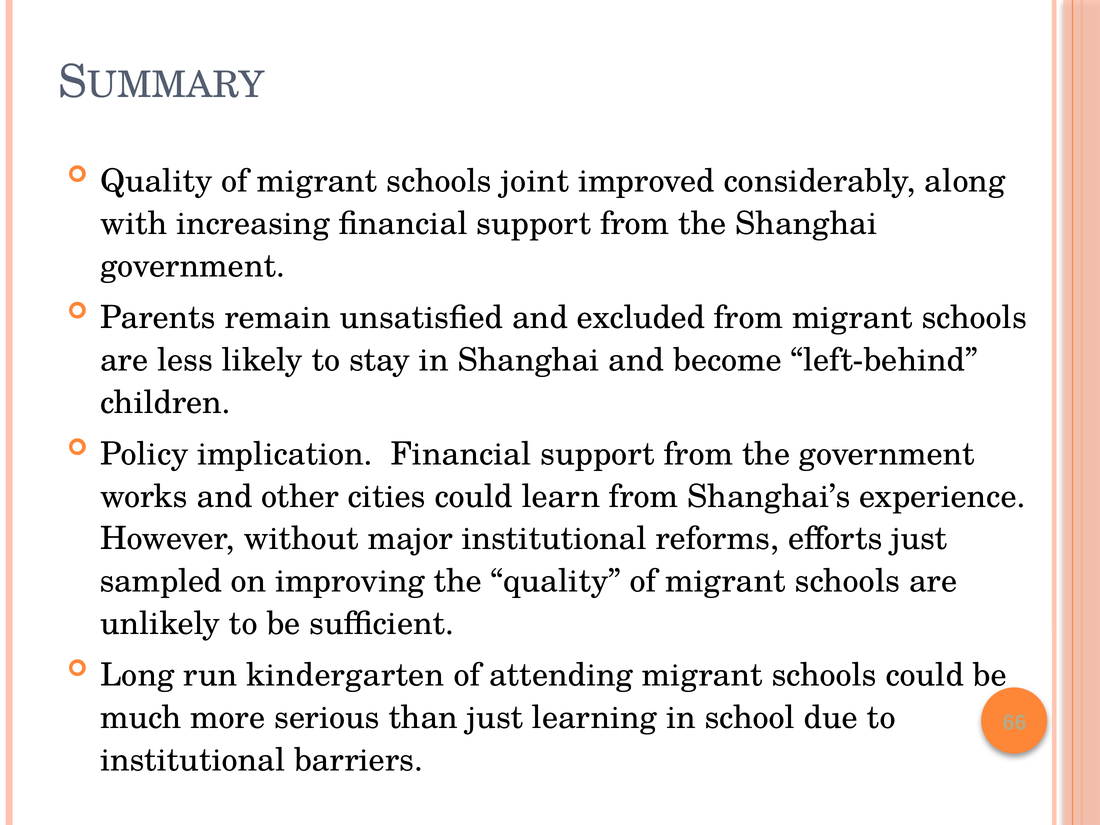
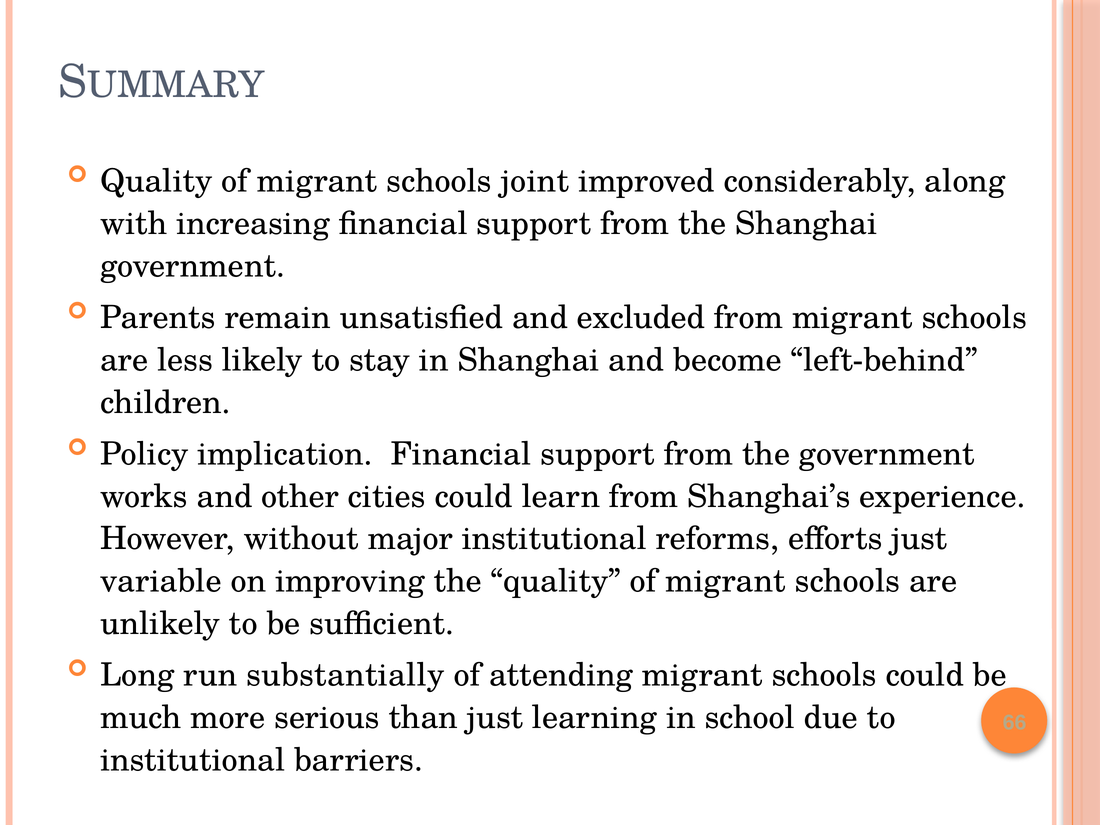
sampled: sampled -> variable
kindergarten: kindergarten -> substantially
